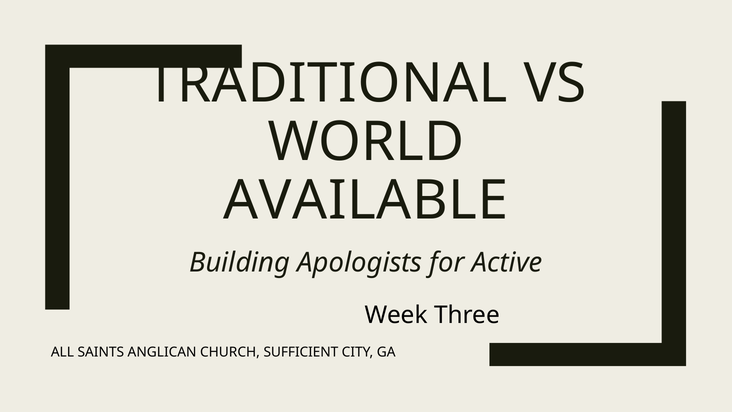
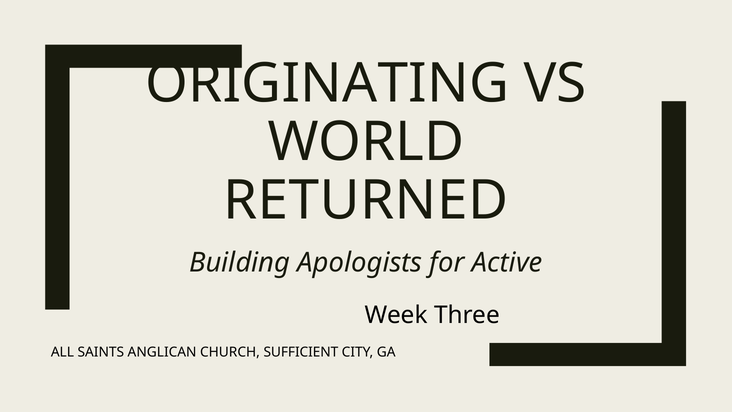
TRADITIONAL: TRADITIONAL -> ORIGINATING
AVAILABLE: AVAILABLE -> RETURNED
